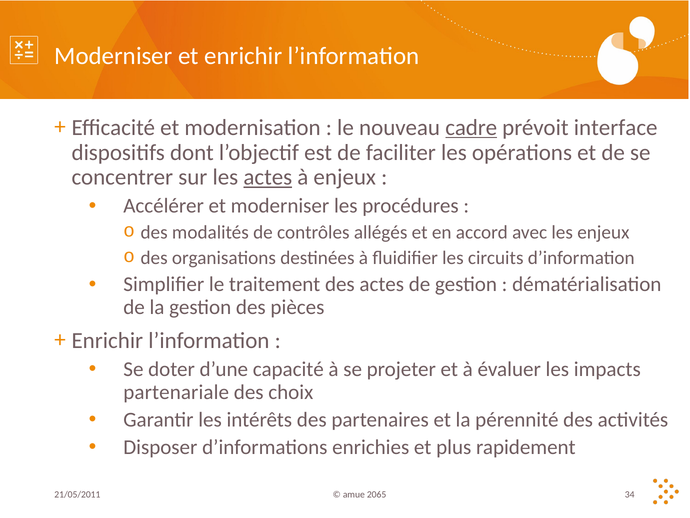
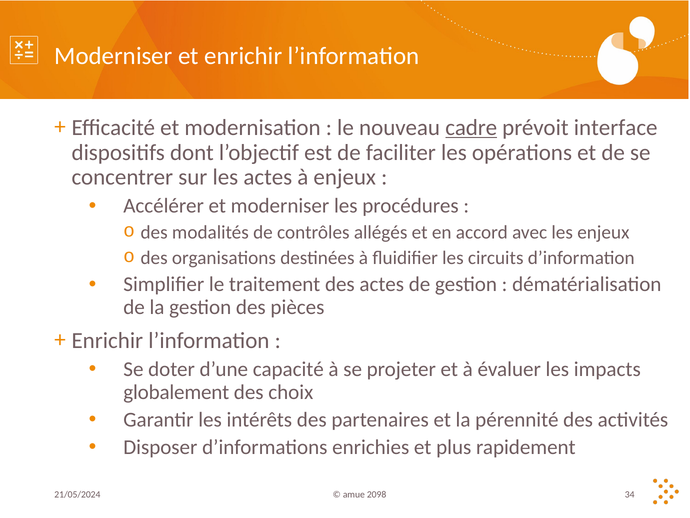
actes at (268, 177) underline: present -> none
partenariale: partenariale -> globalement
21/05/2011: 21/05/2011 -> 21/05/2024
2065: 2065 -> 2098
